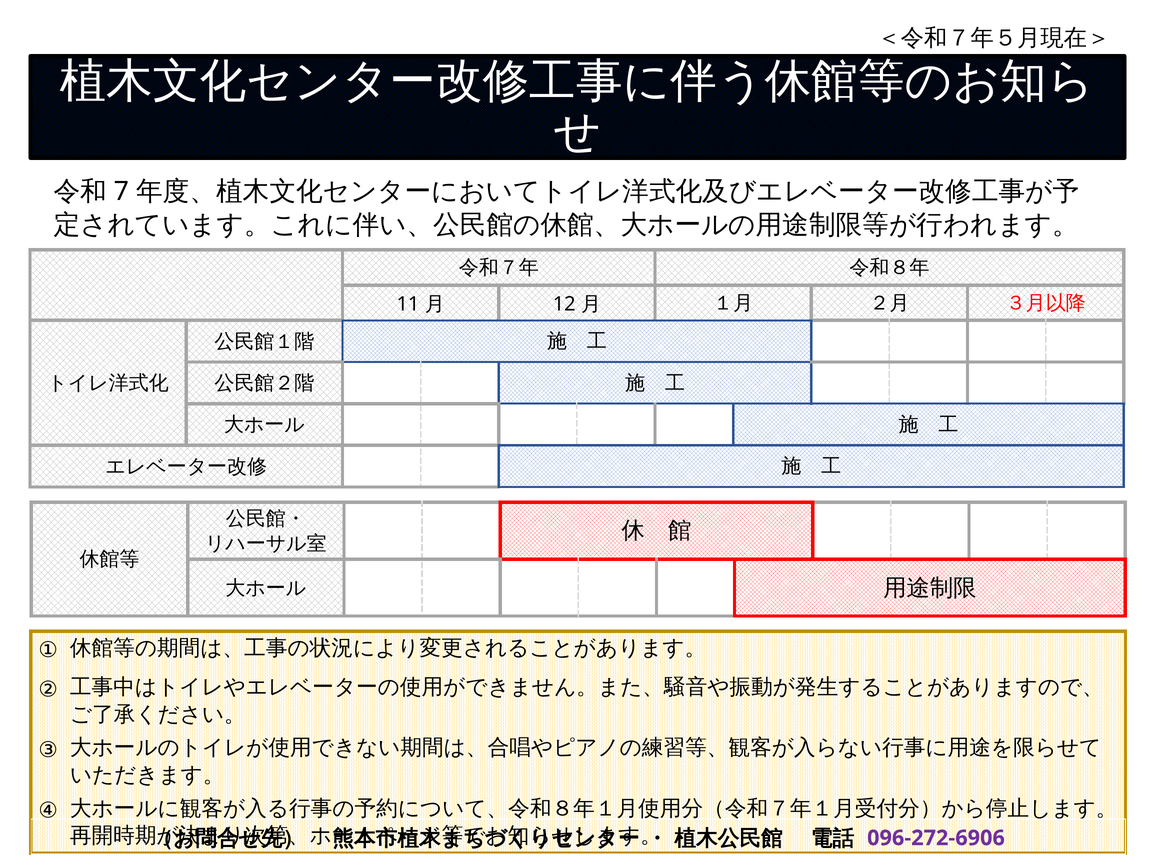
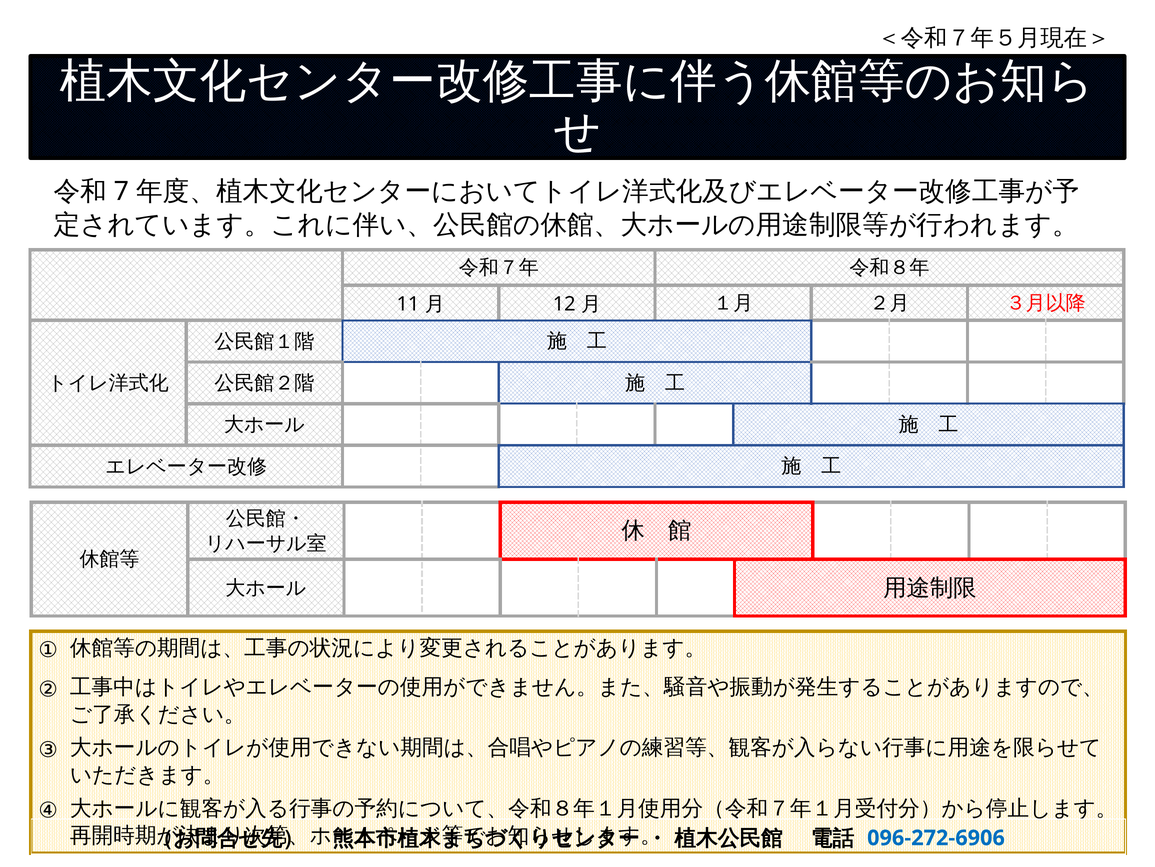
096-272-6906 colour: purple -> blue
